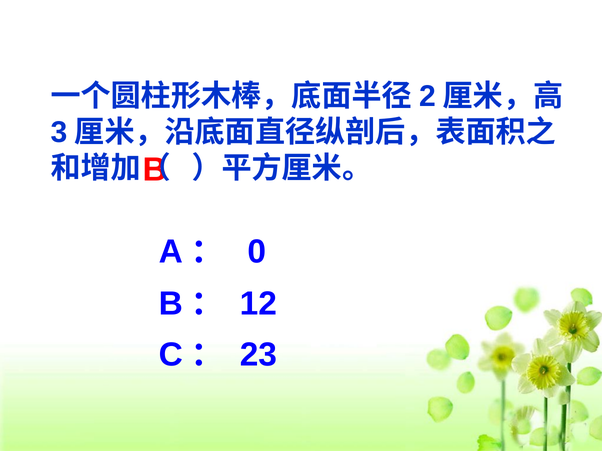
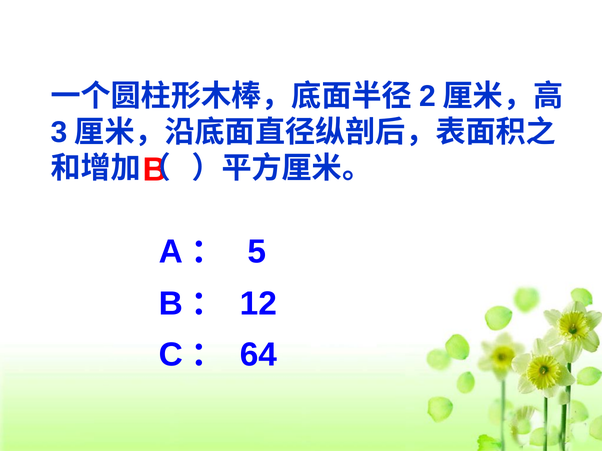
0: 0 -> 5
23: 23 -> 64
